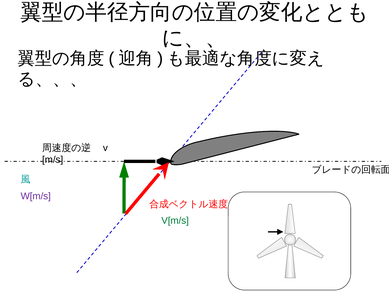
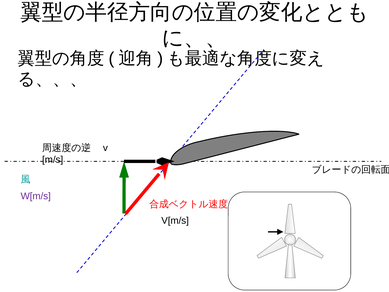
V[m/s colour: green -> black
